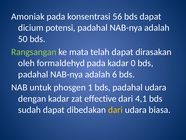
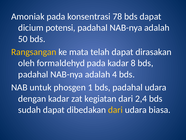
56: 56 -> 78
Rangsangan colour: light green -> yellow
0: 0 -> 8
6: 6 -> 4
effective: effective -> kegiatan
4,1: 4,1 -> 2,4
